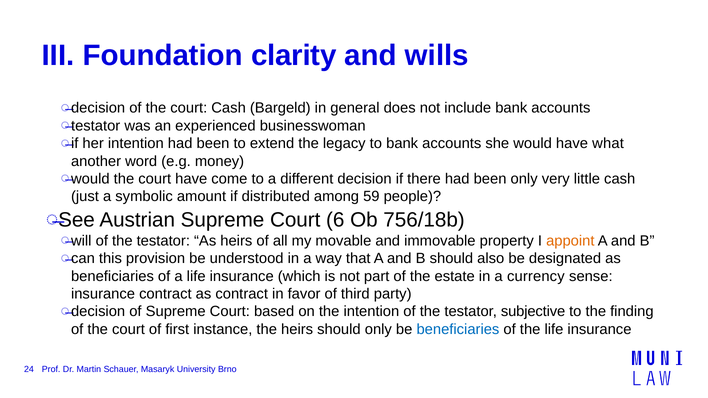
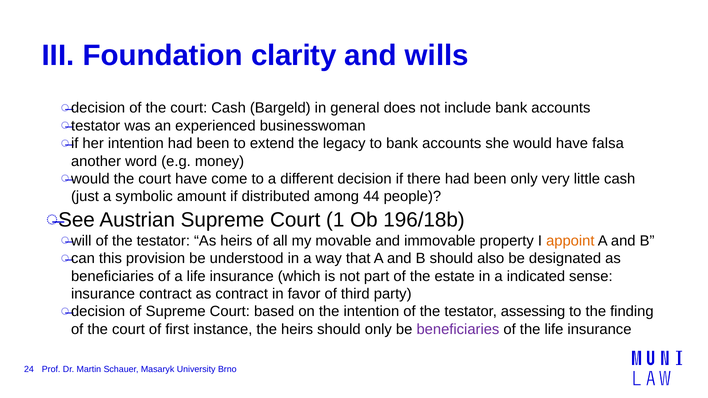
what: what -> falsa
59: 59 -> 44
6: 6 -> 1
756/18b: 756/18b -> 196/18b
currency: currency -> indicated
subjective: subjective -> assessing
beneficiaries at (458, 329) colour: blue -> purple
